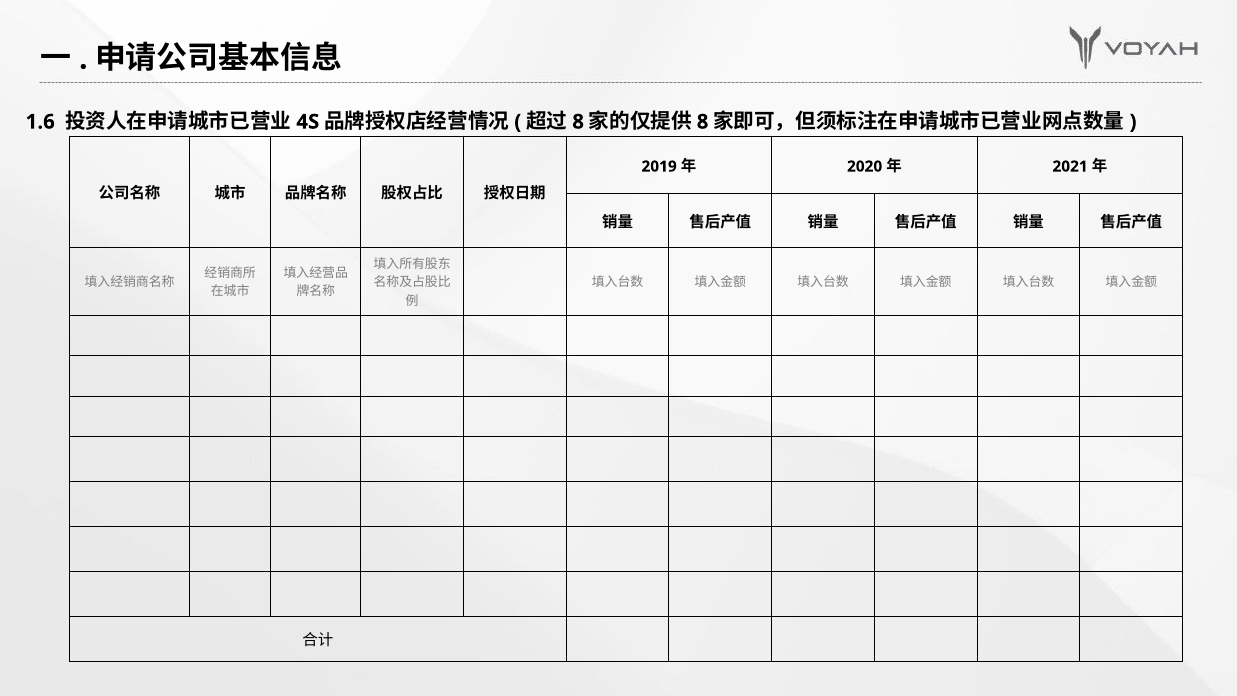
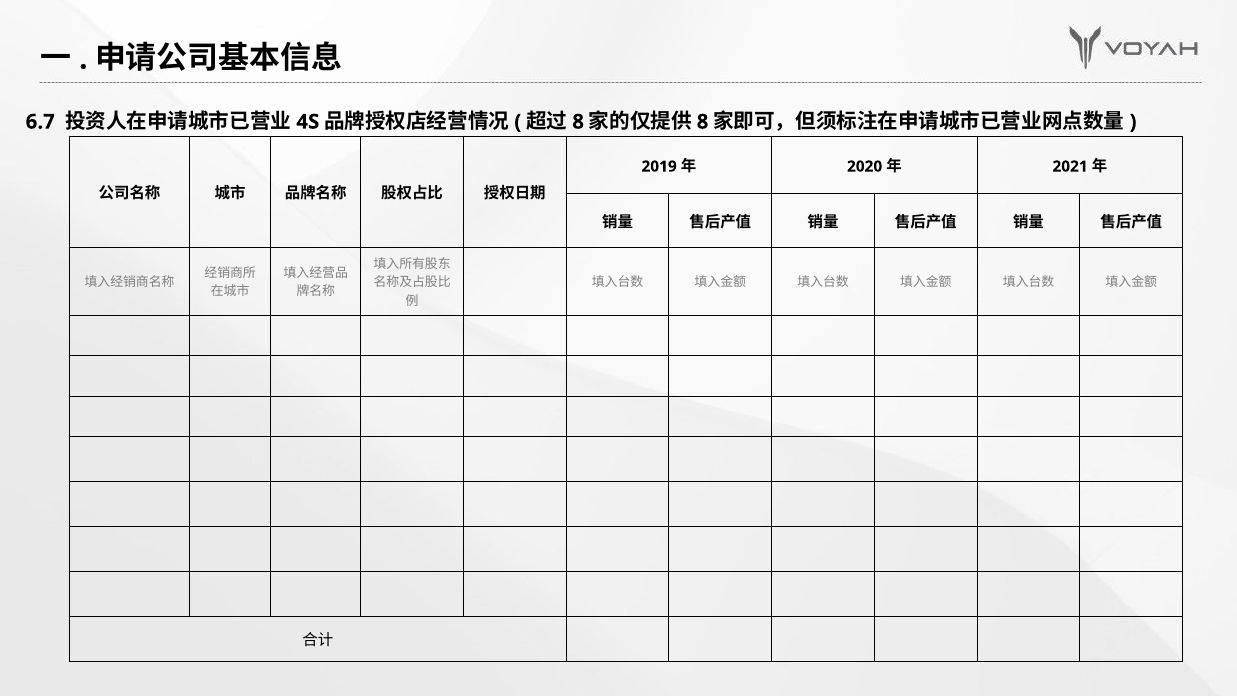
1.6: 1.6 -> 6.7
